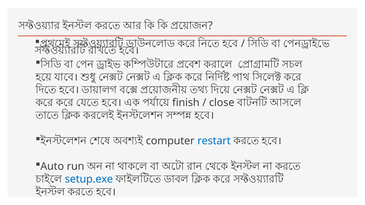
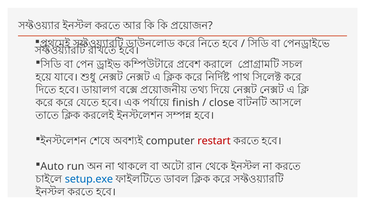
restart colour: blue -> red
